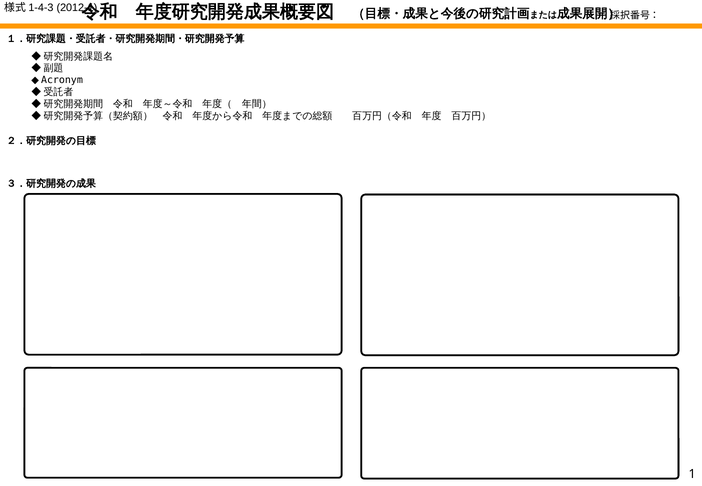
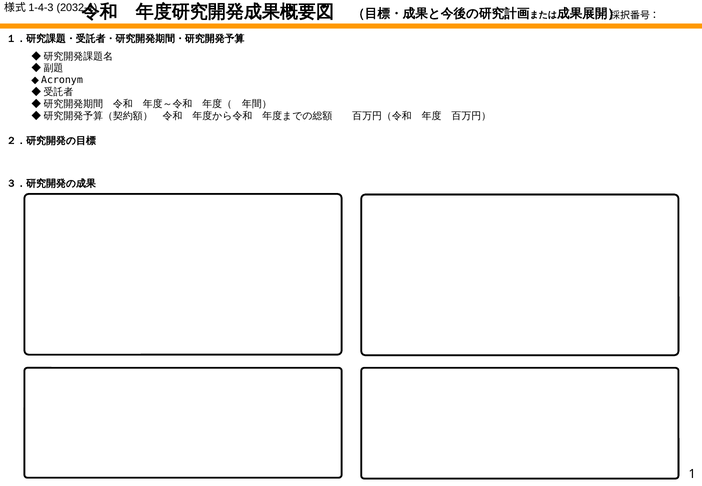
2012-1: 2012-1 -> 2032-1
